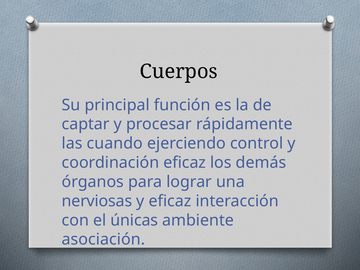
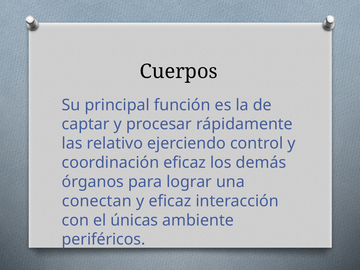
cuando: cuando -> relativo
nerviosas: nerviosas -> conectan
asociación: asociación -> periféricos
